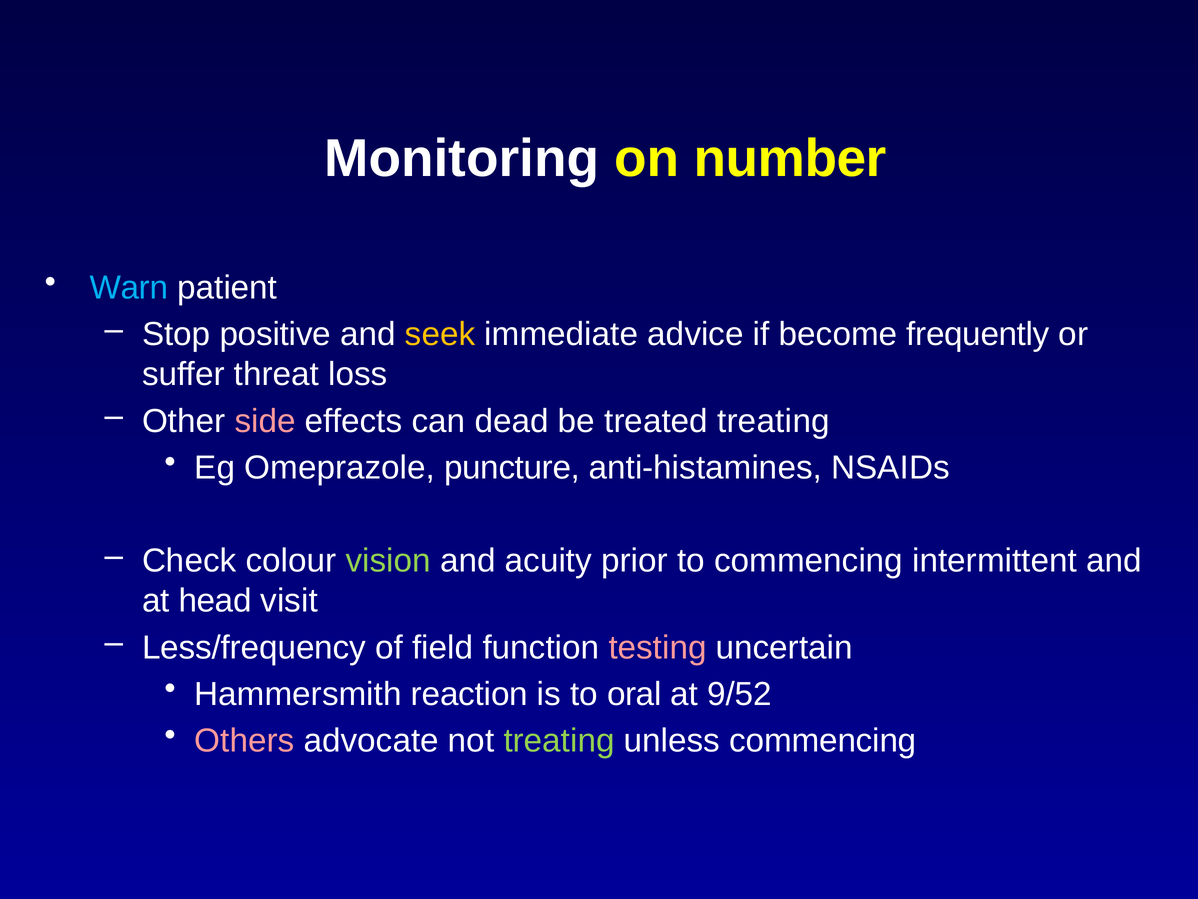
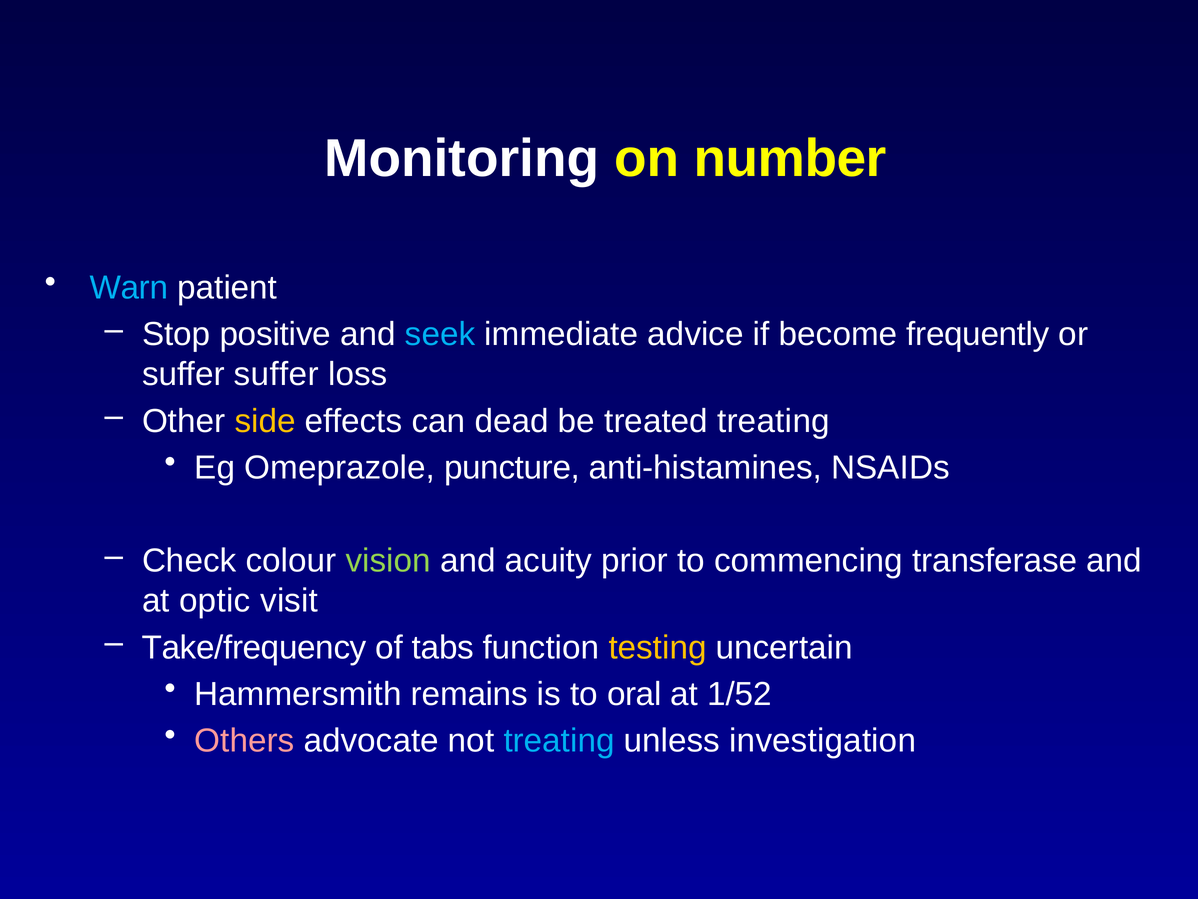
seek colour: yellow -> light blue
suffer threat: threat -> suffer
side colour: pink -> yellow
intermittent: intermittent -> transferase
head: head -> optic
Less/frequency: Less/frequency -> Take/frequency
field: field -> tabs
testing colour: pink -> yellow
reaction: reaction -> remains
9/52: 9/52 -> 1/52
treating at (559, 740) colour: light green -> light blue
unless commencing: commencing -> investigation
